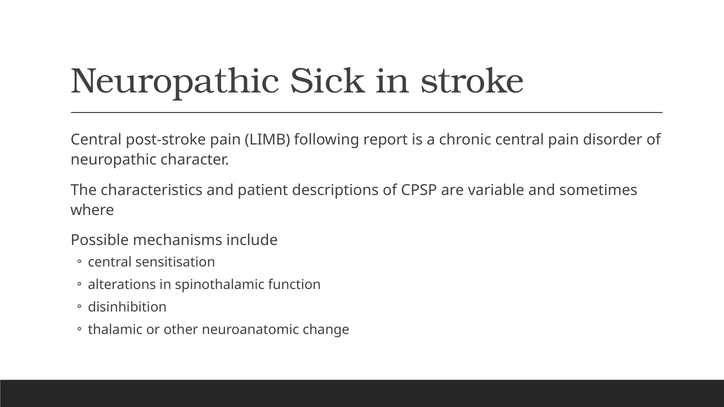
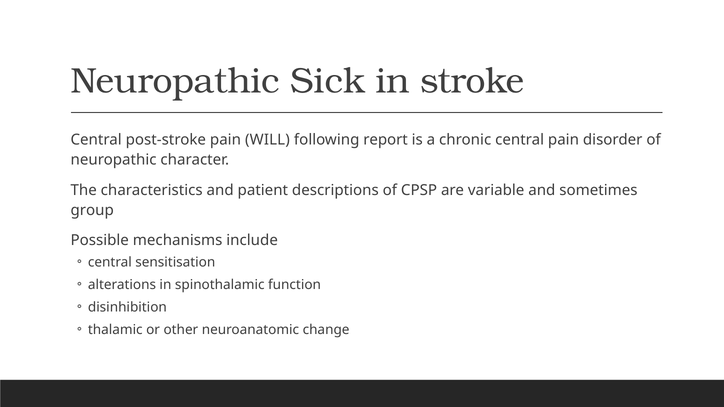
LIMB: LIMB -> WILL
where: where -> group
